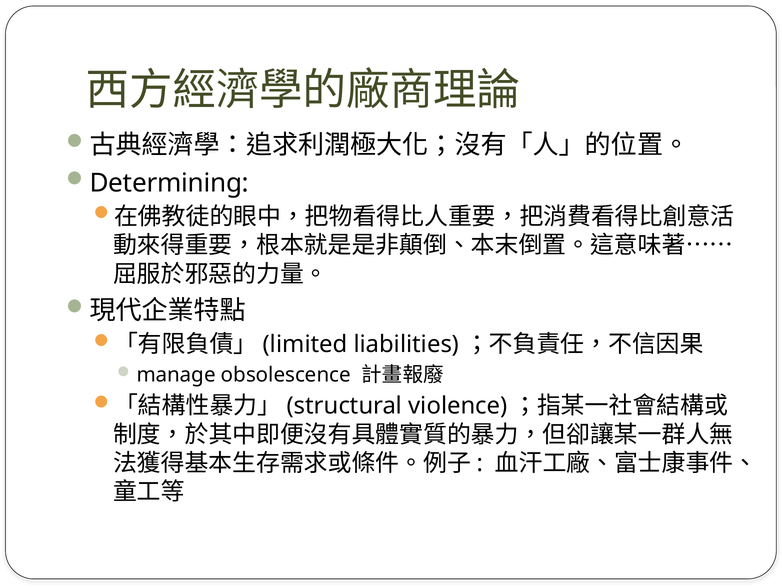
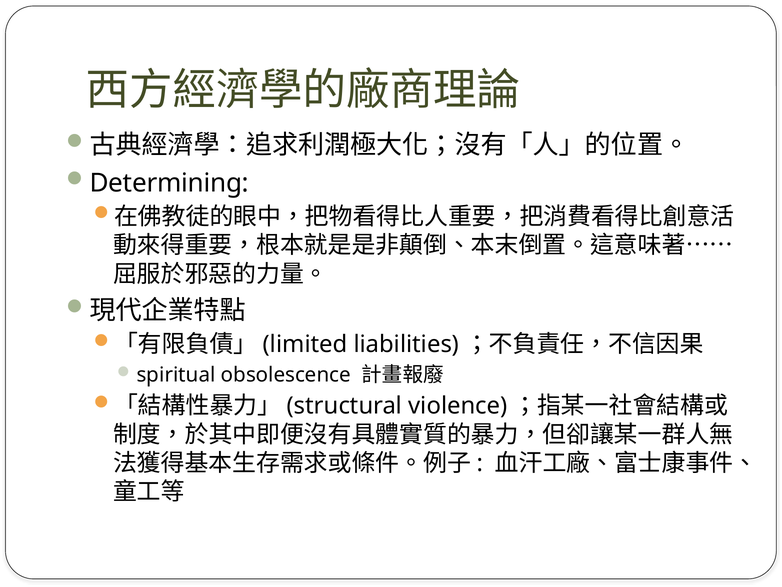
manage: manage -> spiritual
